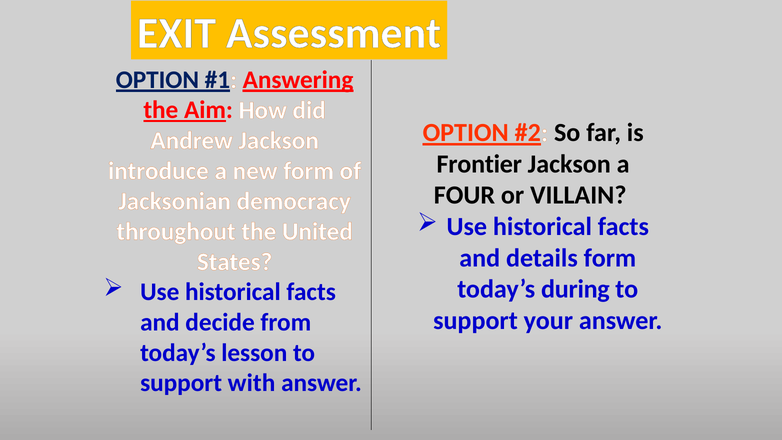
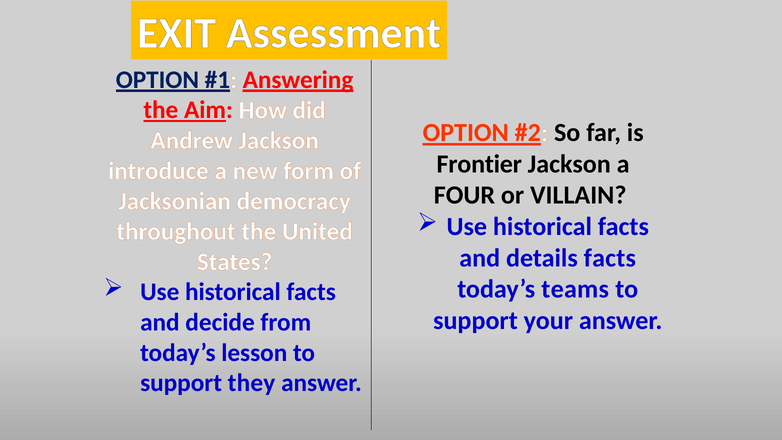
details form: form -> facts
during: during -> teams
with: with -> they
